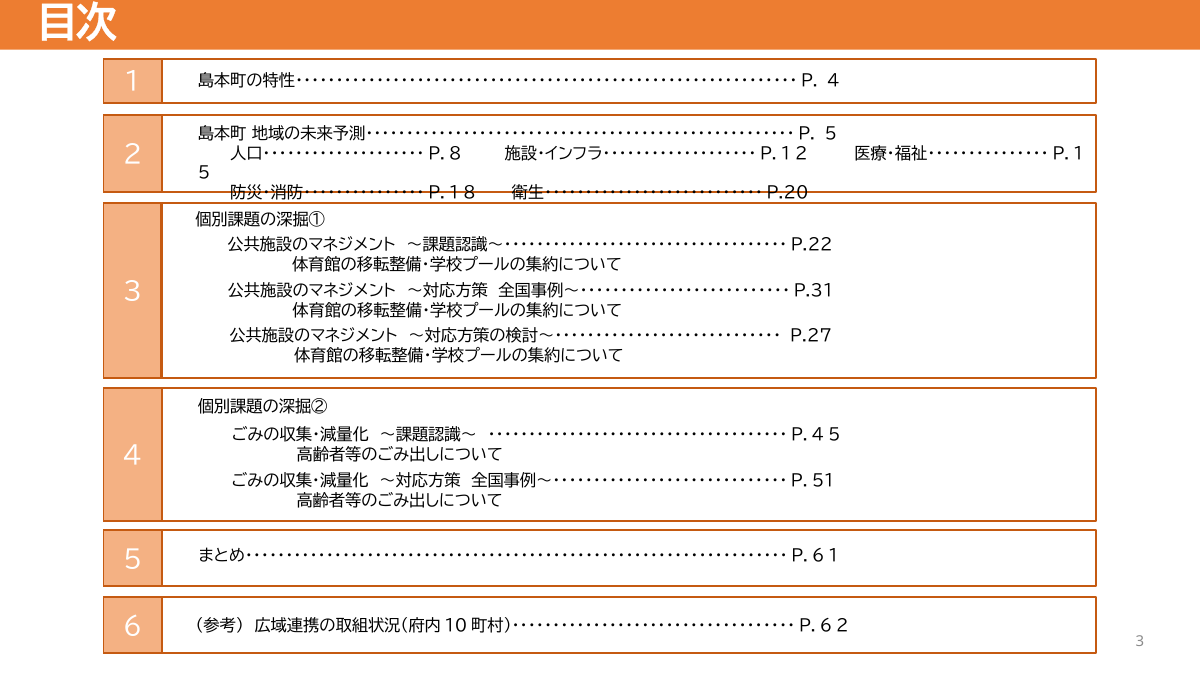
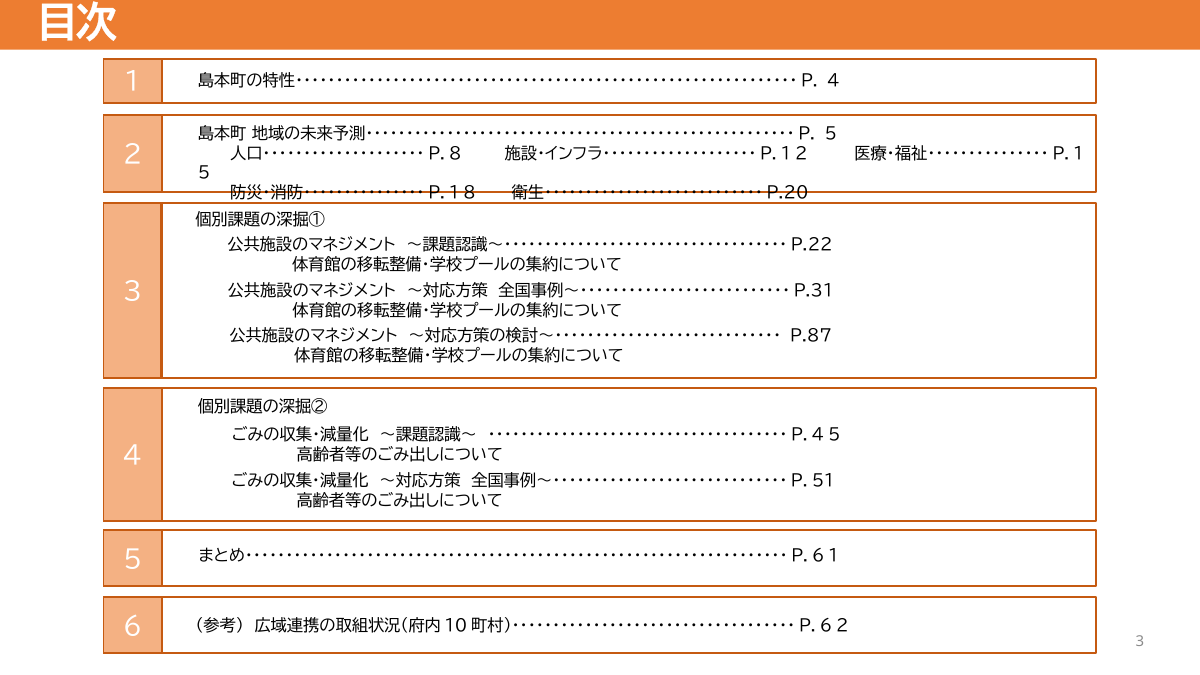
P.27: P.27 -> P.87
